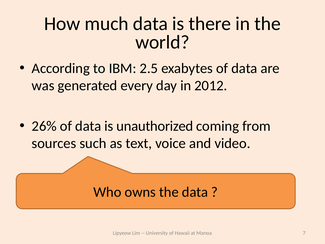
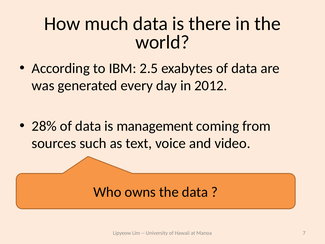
26%: 26% -> 28%
unauthorized: unauthorized -> management
